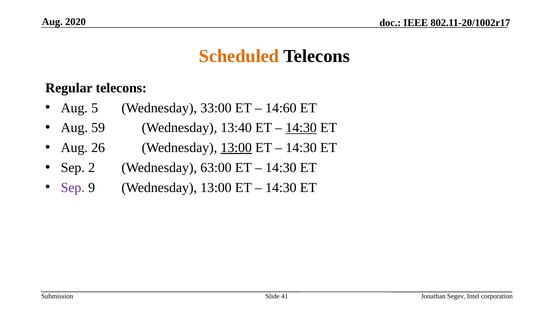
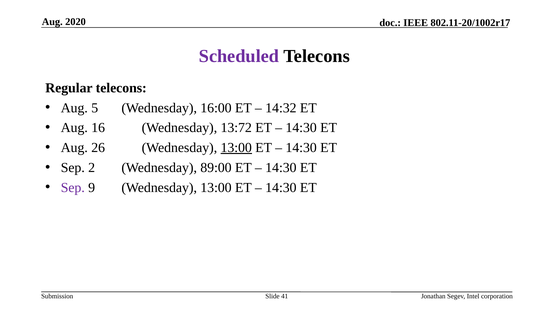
Scheduled colour: orange -> purple
33:00: 33:00 -> 16:00
14:60: 14:60 -> 14:32
59: 59 -> 16
13:40: 13:40 -> 13:72
14:30 at (301, 128) underline: present -> none
63:00: 63:00 -> 89:00
